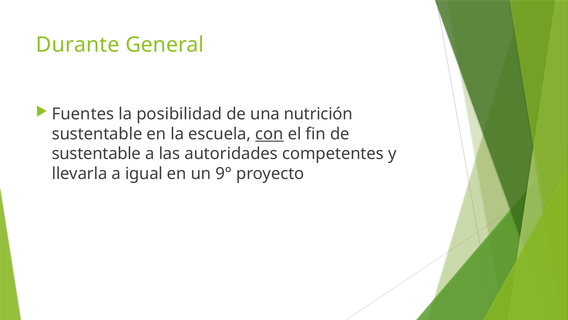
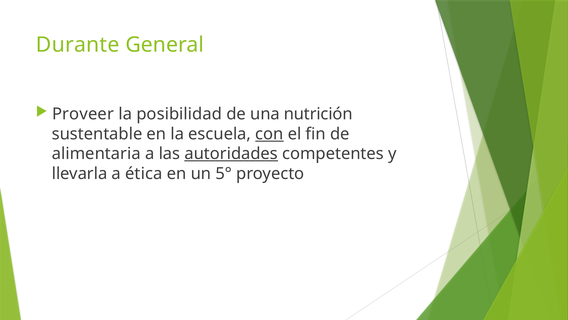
Fuentes: Fuentes -> Proveer
sustentable at (96, 154): sustentable -> alimentaria
autoridades underline: none -> present
igual: igual -> ética
9°: 9° -> 5°
